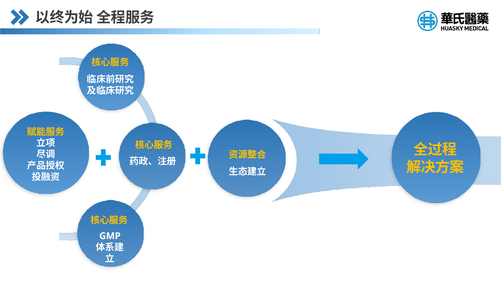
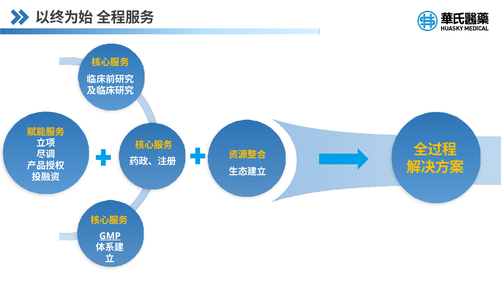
GMP underline: none -> present
